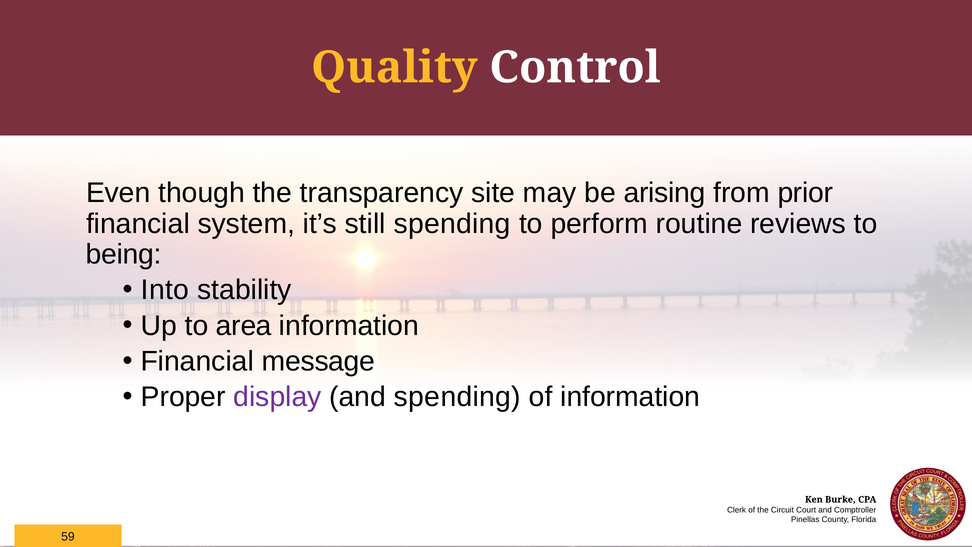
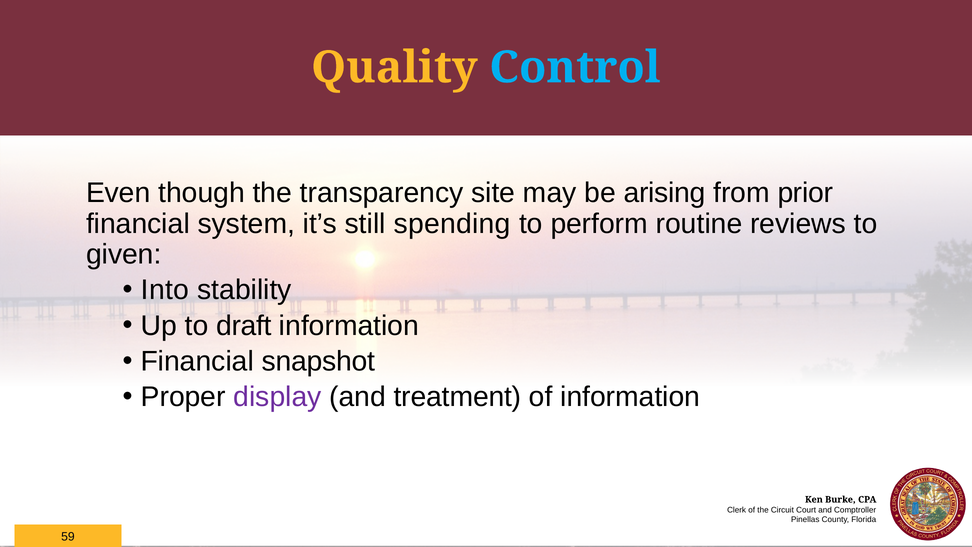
Control colour: white -> light blue
being: being -> given
area: area -> draft
message: message -> snapshot
and spending: spending -> treatment
